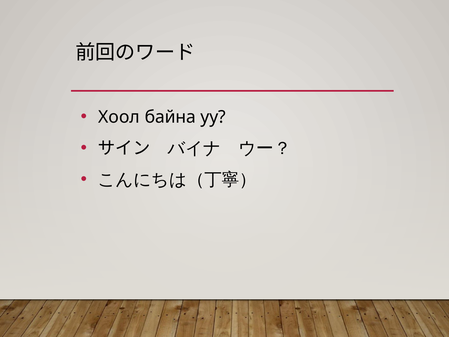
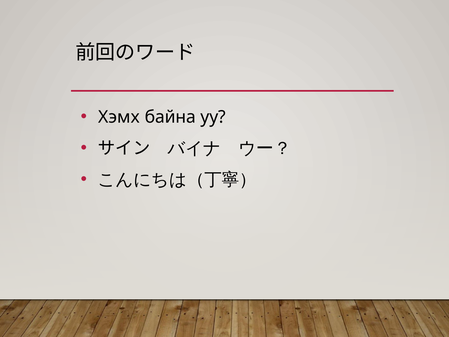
Хоол: Хоол -> Хэмх
